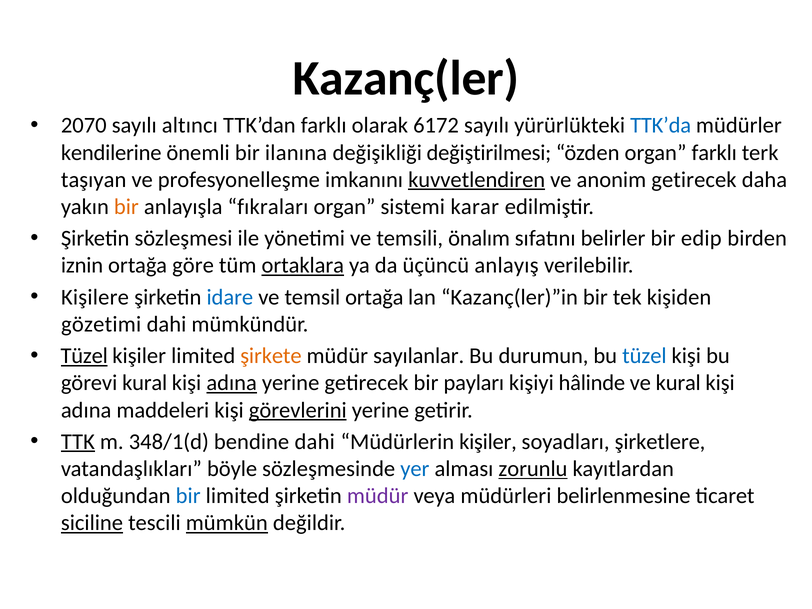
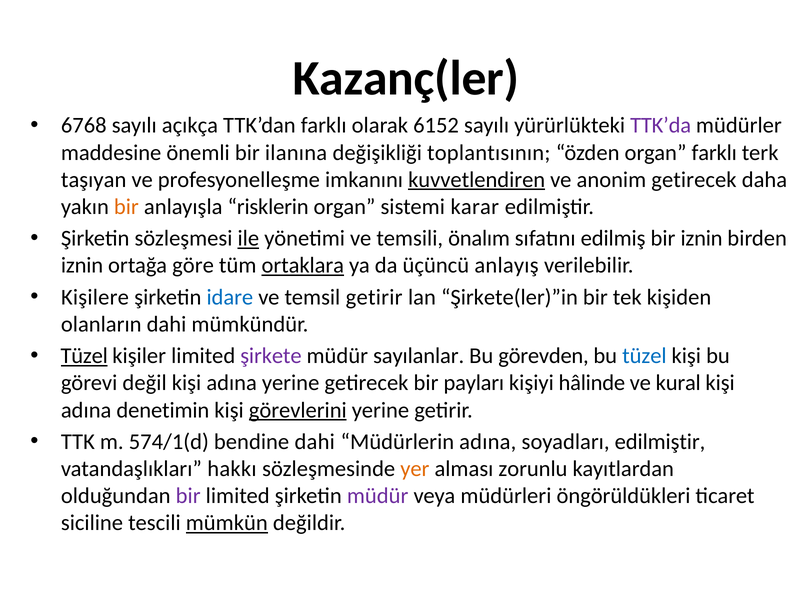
2070: 2070 -> 6768
altıncı: altıncı -> açıkça
6172: 6172 -> 6152
TTK’da colour: blue -> purple
kendilerine: kendilerine -> maddesine
değiştirilmesi: değiştirilmesi -> toplantısının
fıkraları: fıkraları -> risklerin
ile underline: none -> present
belirler: belirler -> edilmiş
bir edip: edip -> iznin
temsil ortağa: ortağa -> getirir
Kazanç(ler)”in: Kazanç(ler)”in -> Şirkete(ler)”in
gözetimi: gözetimi -> olanların
şirkete colour: orange -> purple
durumun: durumun -> görevden
görevi kural: kural -> değil
adına at (232, 383) underline: present -> none
maddeleri: maddeleri -> denetimin
TTK underline: present -> none
348/1(d: 348/1(d -> 574/1(d
Müdürlerin kişiler: kişiler -> adına
soyadları şirketlere: şirketlere -> edilmiştir
böyle: böyle -> hakkı
yer colour: blue -> orange
zorunlu underline: present -> none
bir at (188, 496) colour: blue -> purple
belirlenmesine: belirlenmesine -> öngörüldükleri
siciline underline: present -> none
